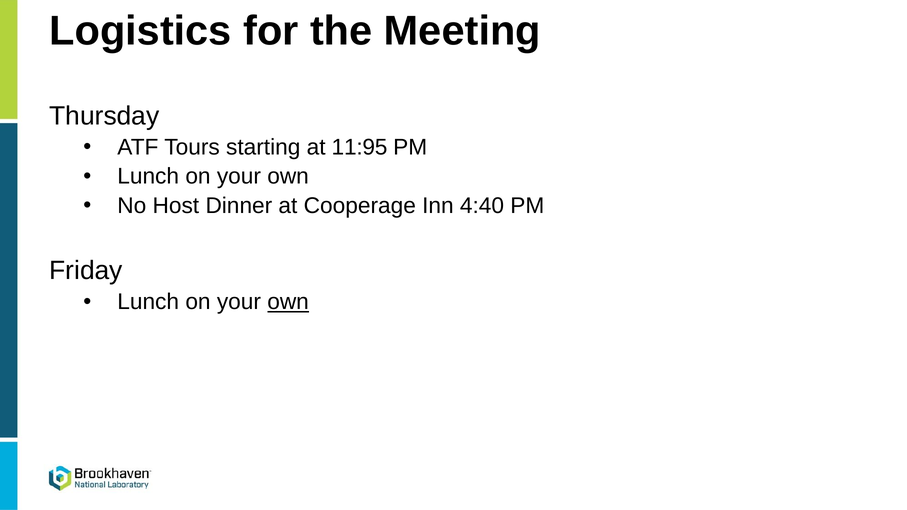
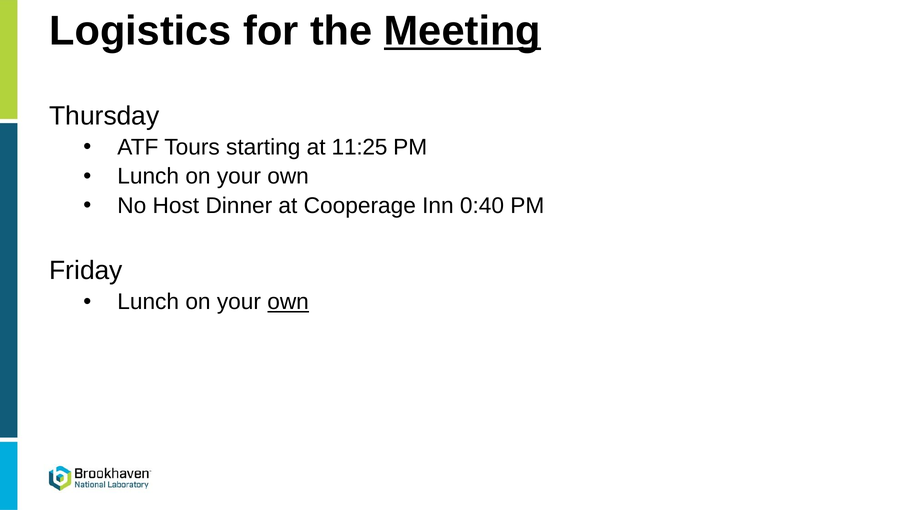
Meeting underline: none -> present
11:95: 11:95 -> 11:25
4:40: 4:40 -> 0:40
